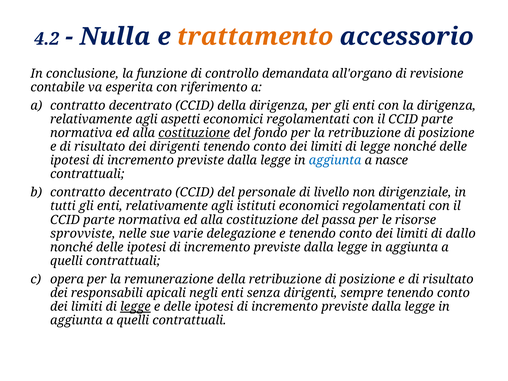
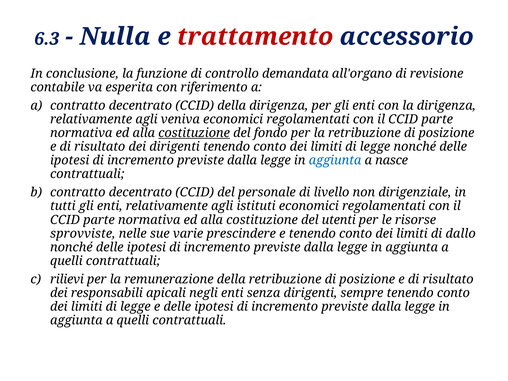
4.2: 4.2 -> 6.3
trattamento colour: orange -> red
aspetti: aspetti -> veniva
passa: passa -> utenti
delegazione: delegazione -> prescindere
opera: opera -> rilievi
legge at (135, 307) underline: present -> none
